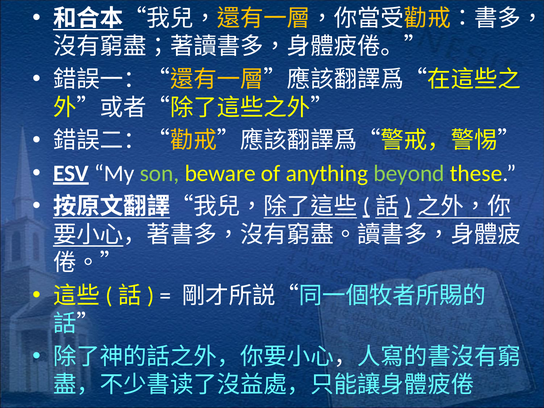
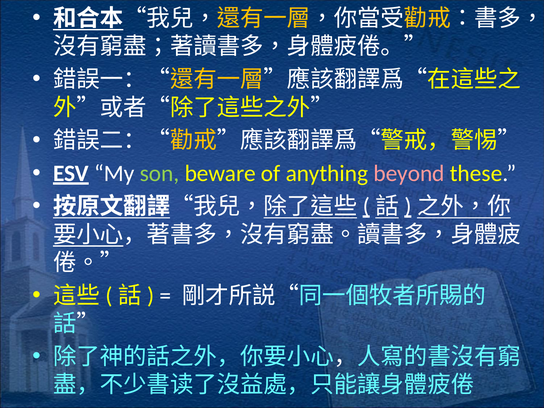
beyond colour: light green -> pink
